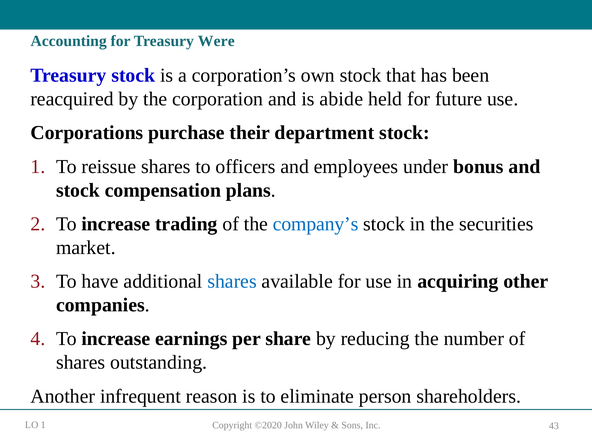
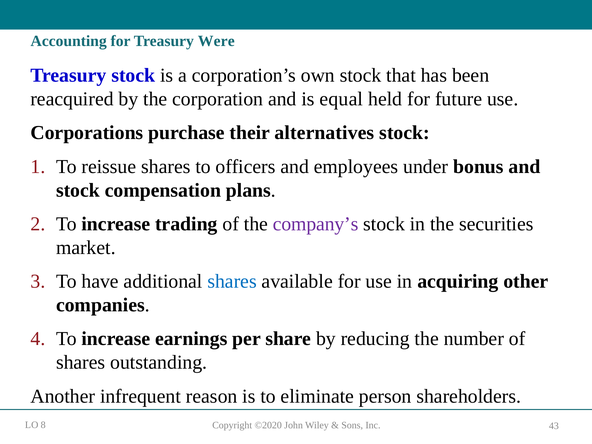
abide: abide -> equal
department: department -> alternatives
company’s colour: blue -> purple
O 1: 1 -> 8
